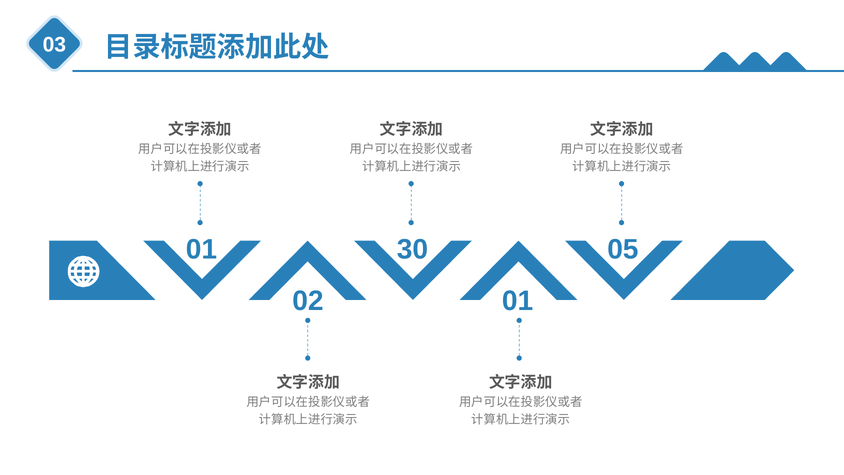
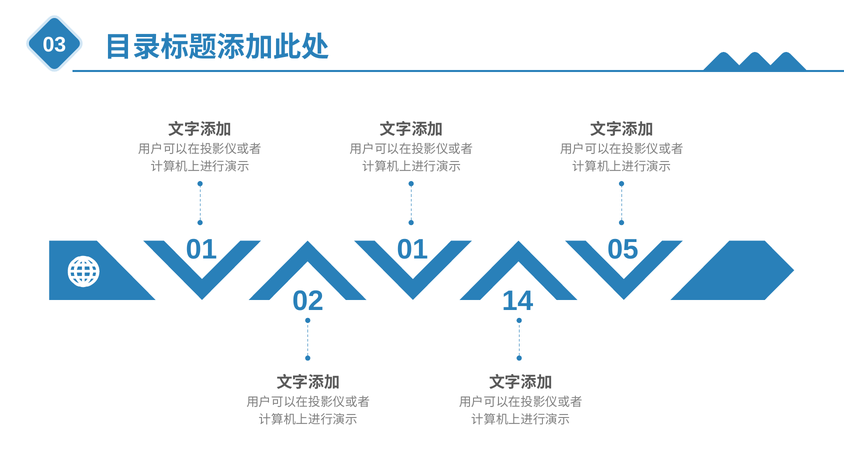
01 30: 30 -> 01
02 01: 01 -> 14
